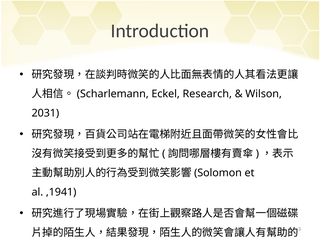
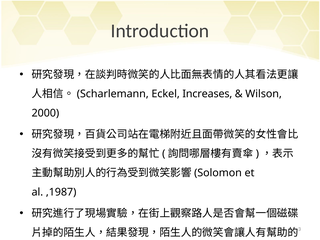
Research: Research -> Increases
2031: 2031 -> 2000
,1941: ,1941 -> ,1987
